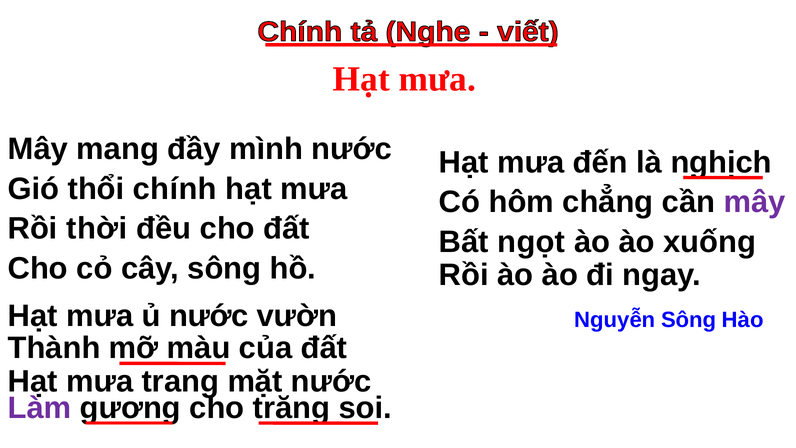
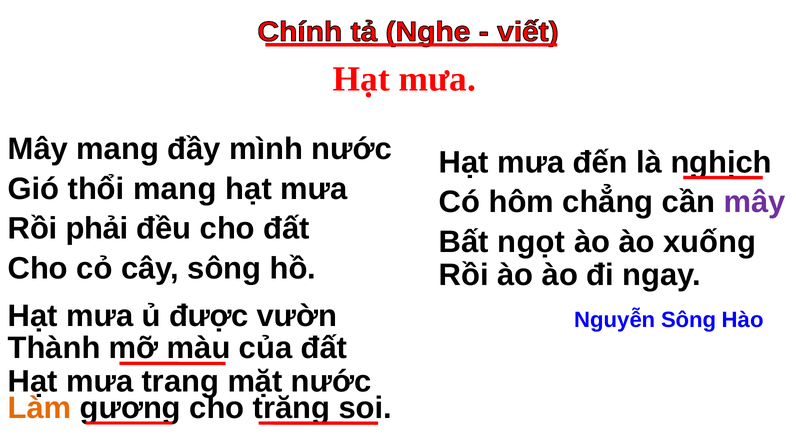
thổi chính: chính -> mang
thời: thời -> phải
ủ nước: nước -> được
Làm colour: purple -> orange
